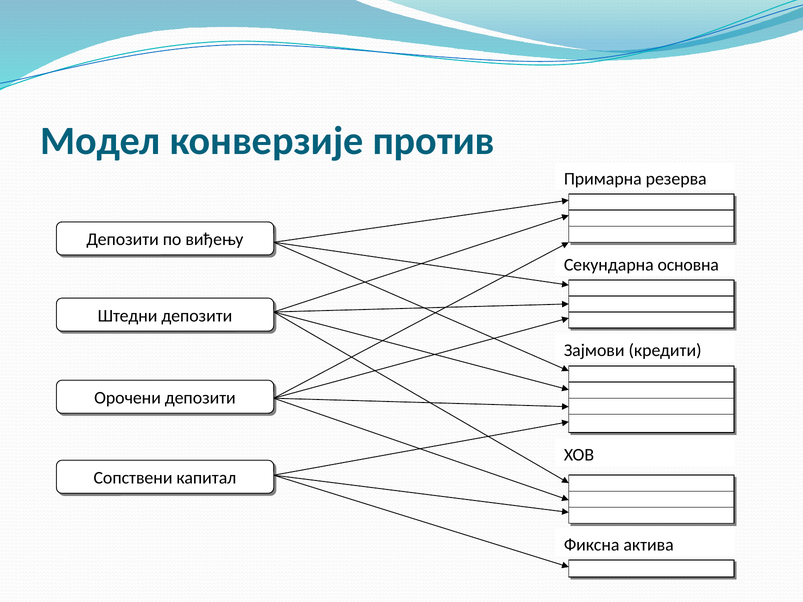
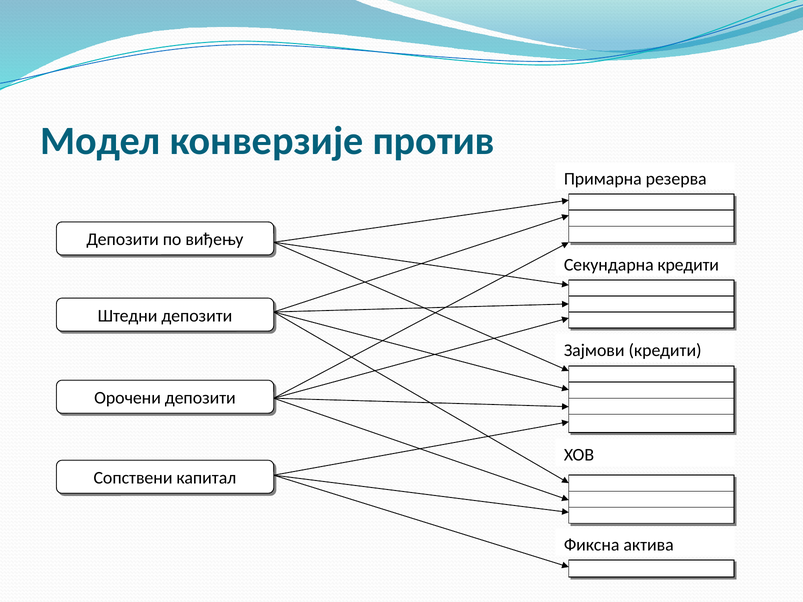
Секундарна основна: основна -> кредити
